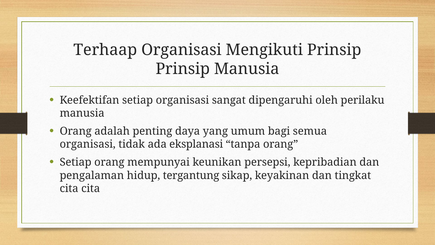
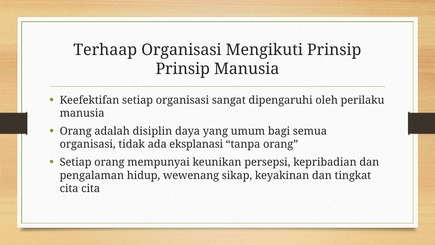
penting: penting -> disiplin
tergantung: tergantung -> wewenang
